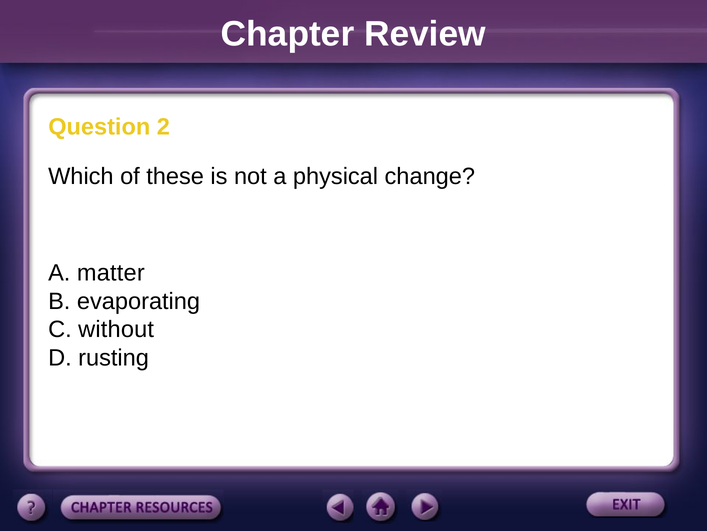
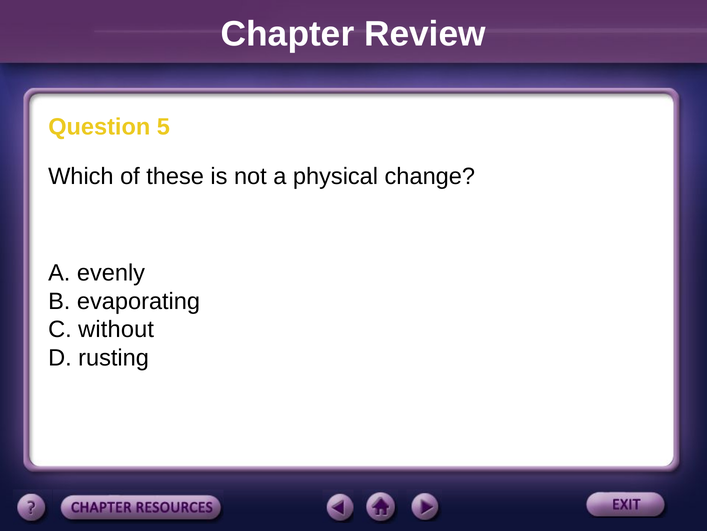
2: 2 -> 5
matter: matter -> evenly
